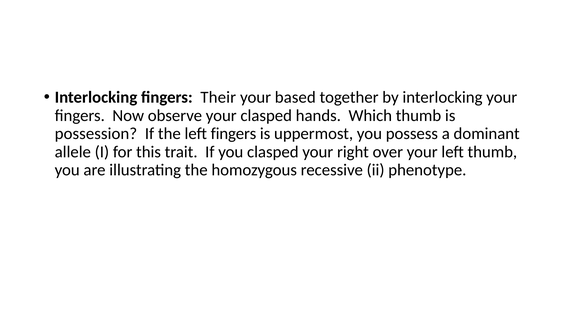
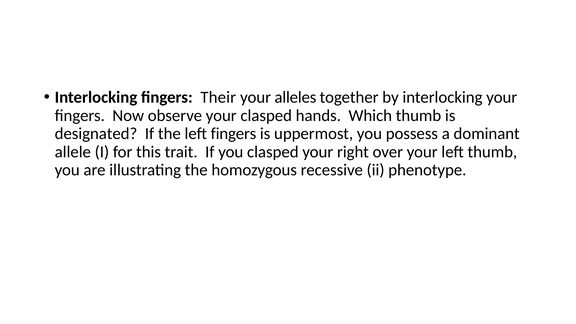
based: based -> alleles
possession: possession -> designated
